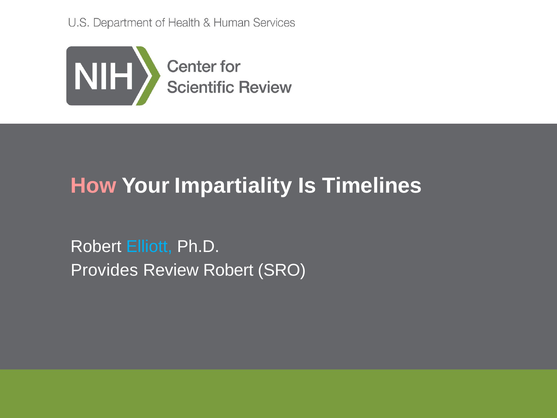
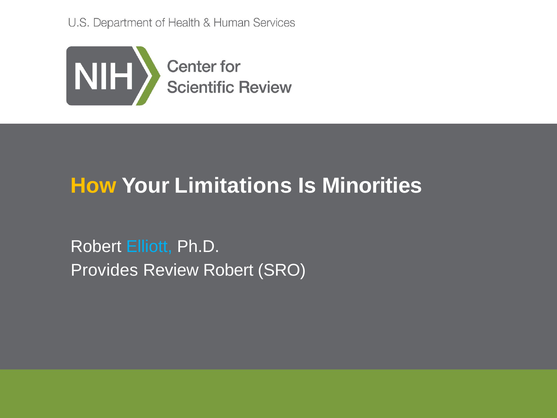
How colour: pink -> yellow
Impartiality: Impartiality -> Limitations
Timelines: Timelines -> Minorities
